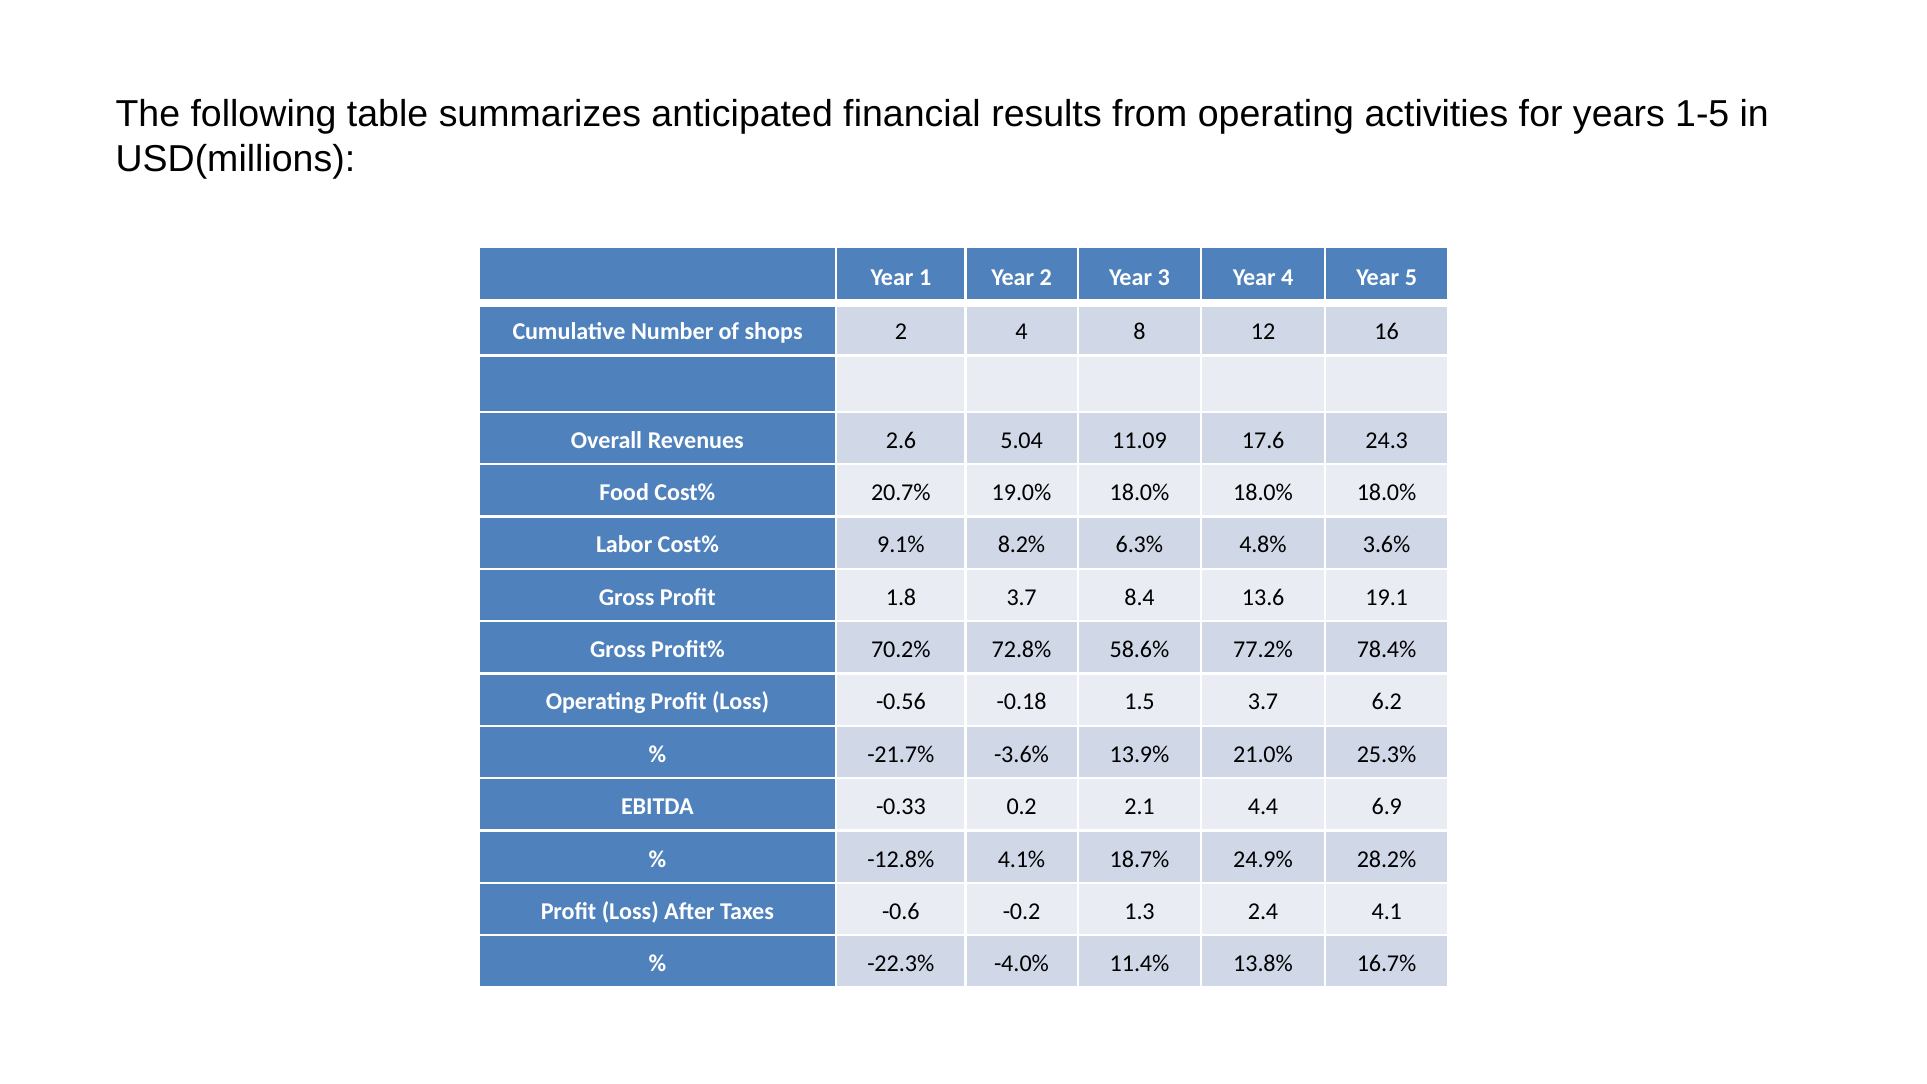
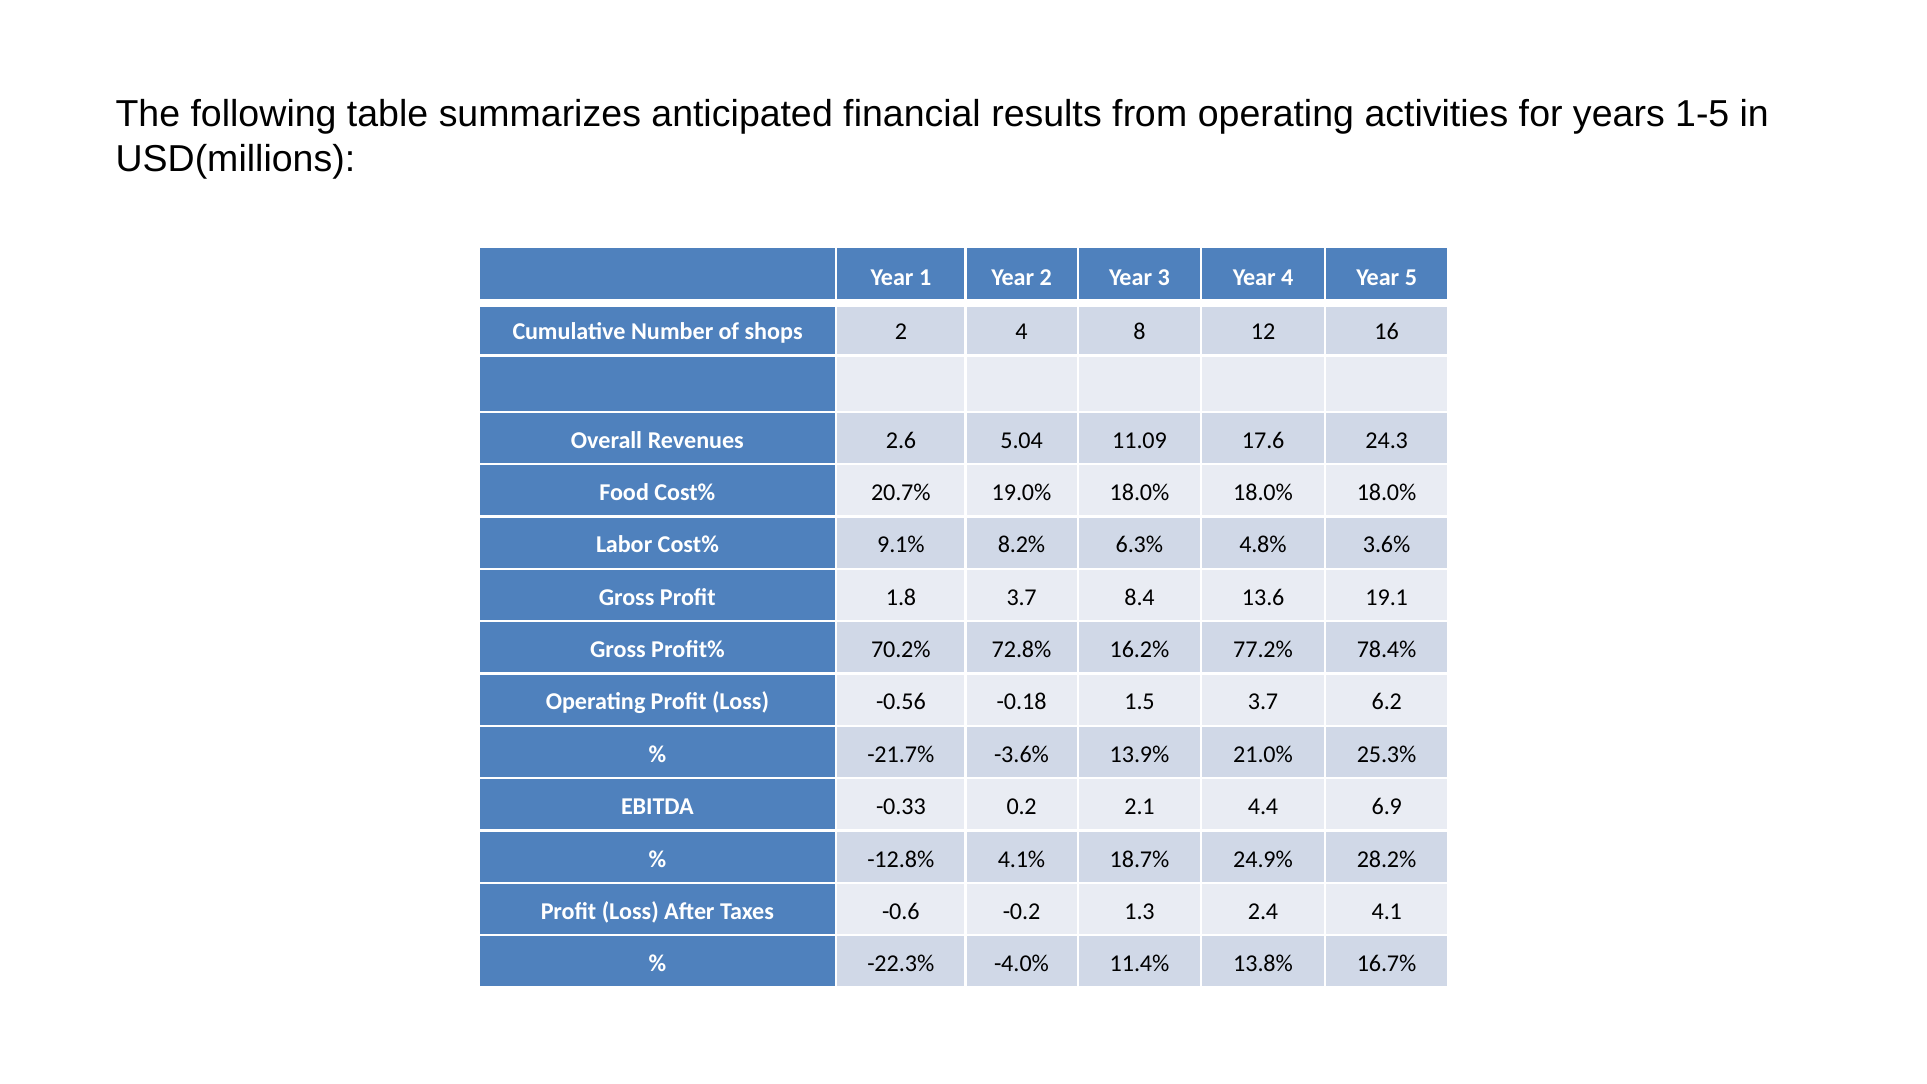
58.6%: 58.6% -> 16.2%
